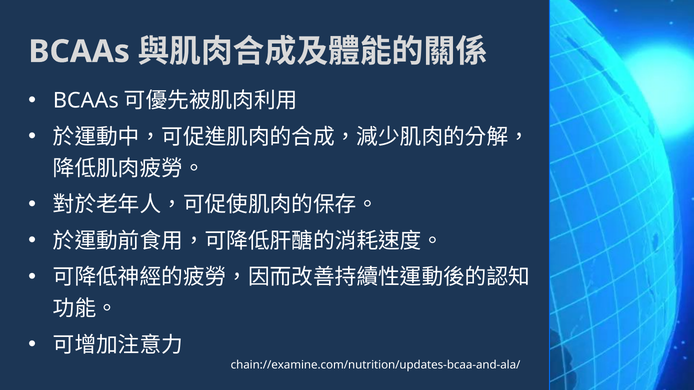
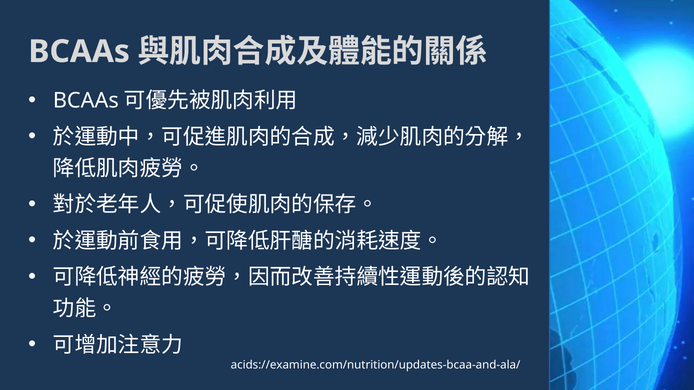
chain://examine.com/nutrition/updates-bcaa-and-ala/: chain://examine.com/nutrition/updates-bcaa-and-ala/ -> acids://examine.com/nutrition/updates-bcaa-and-ala/
